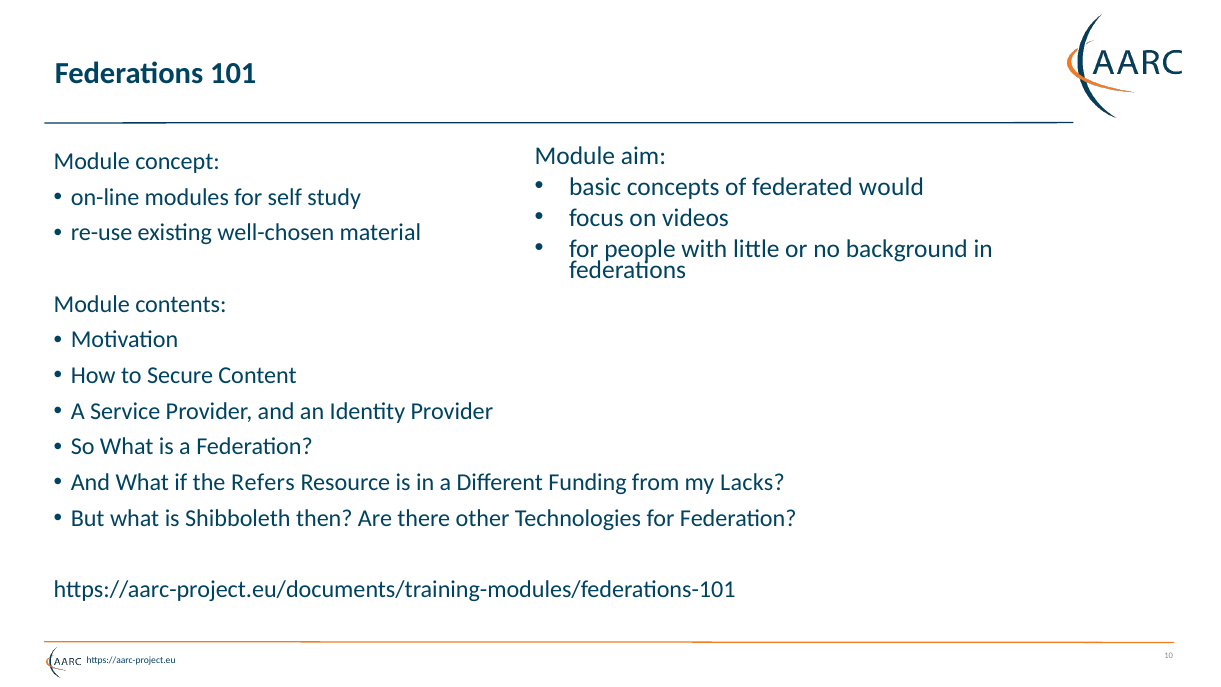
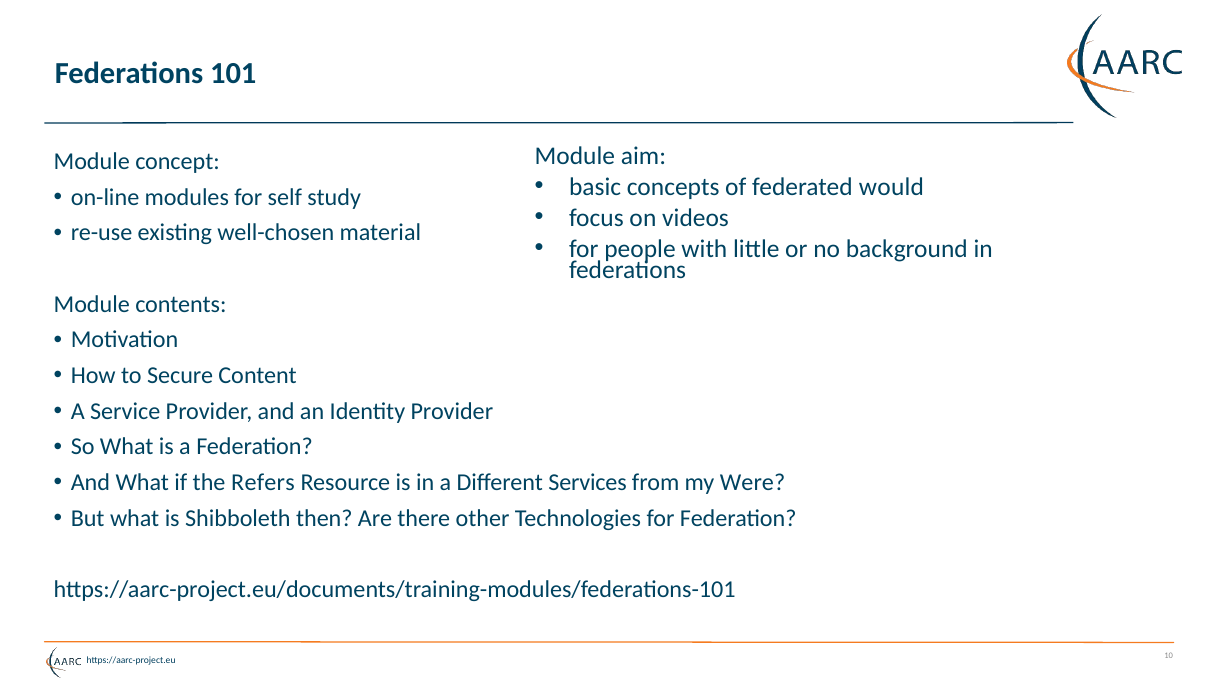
Funding: Funding -> Services
Lacks: Lacks -> Were
